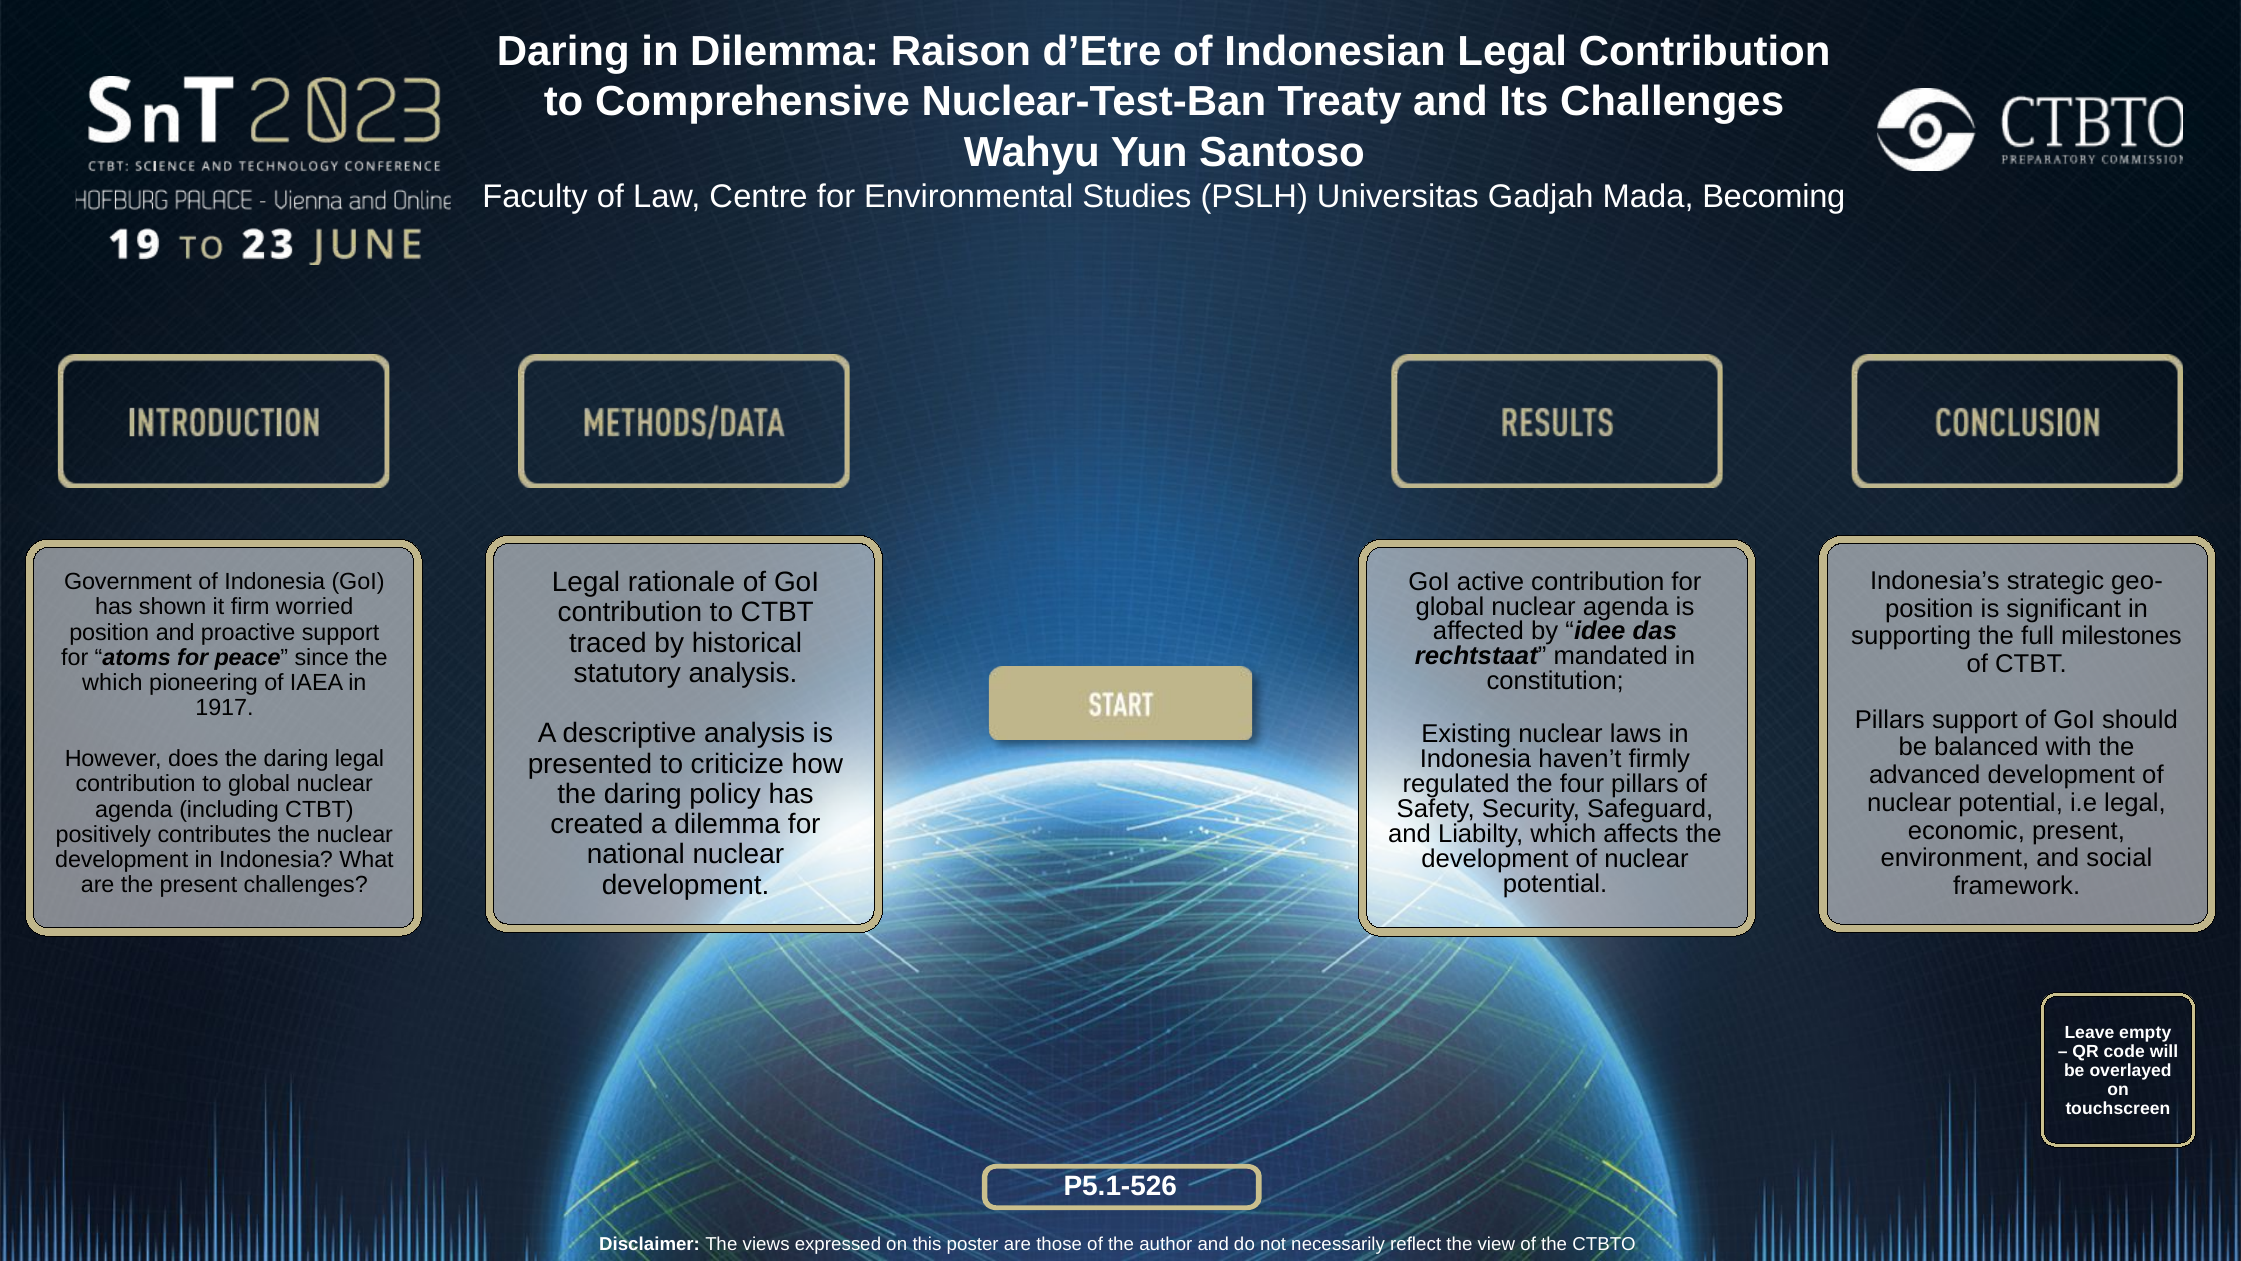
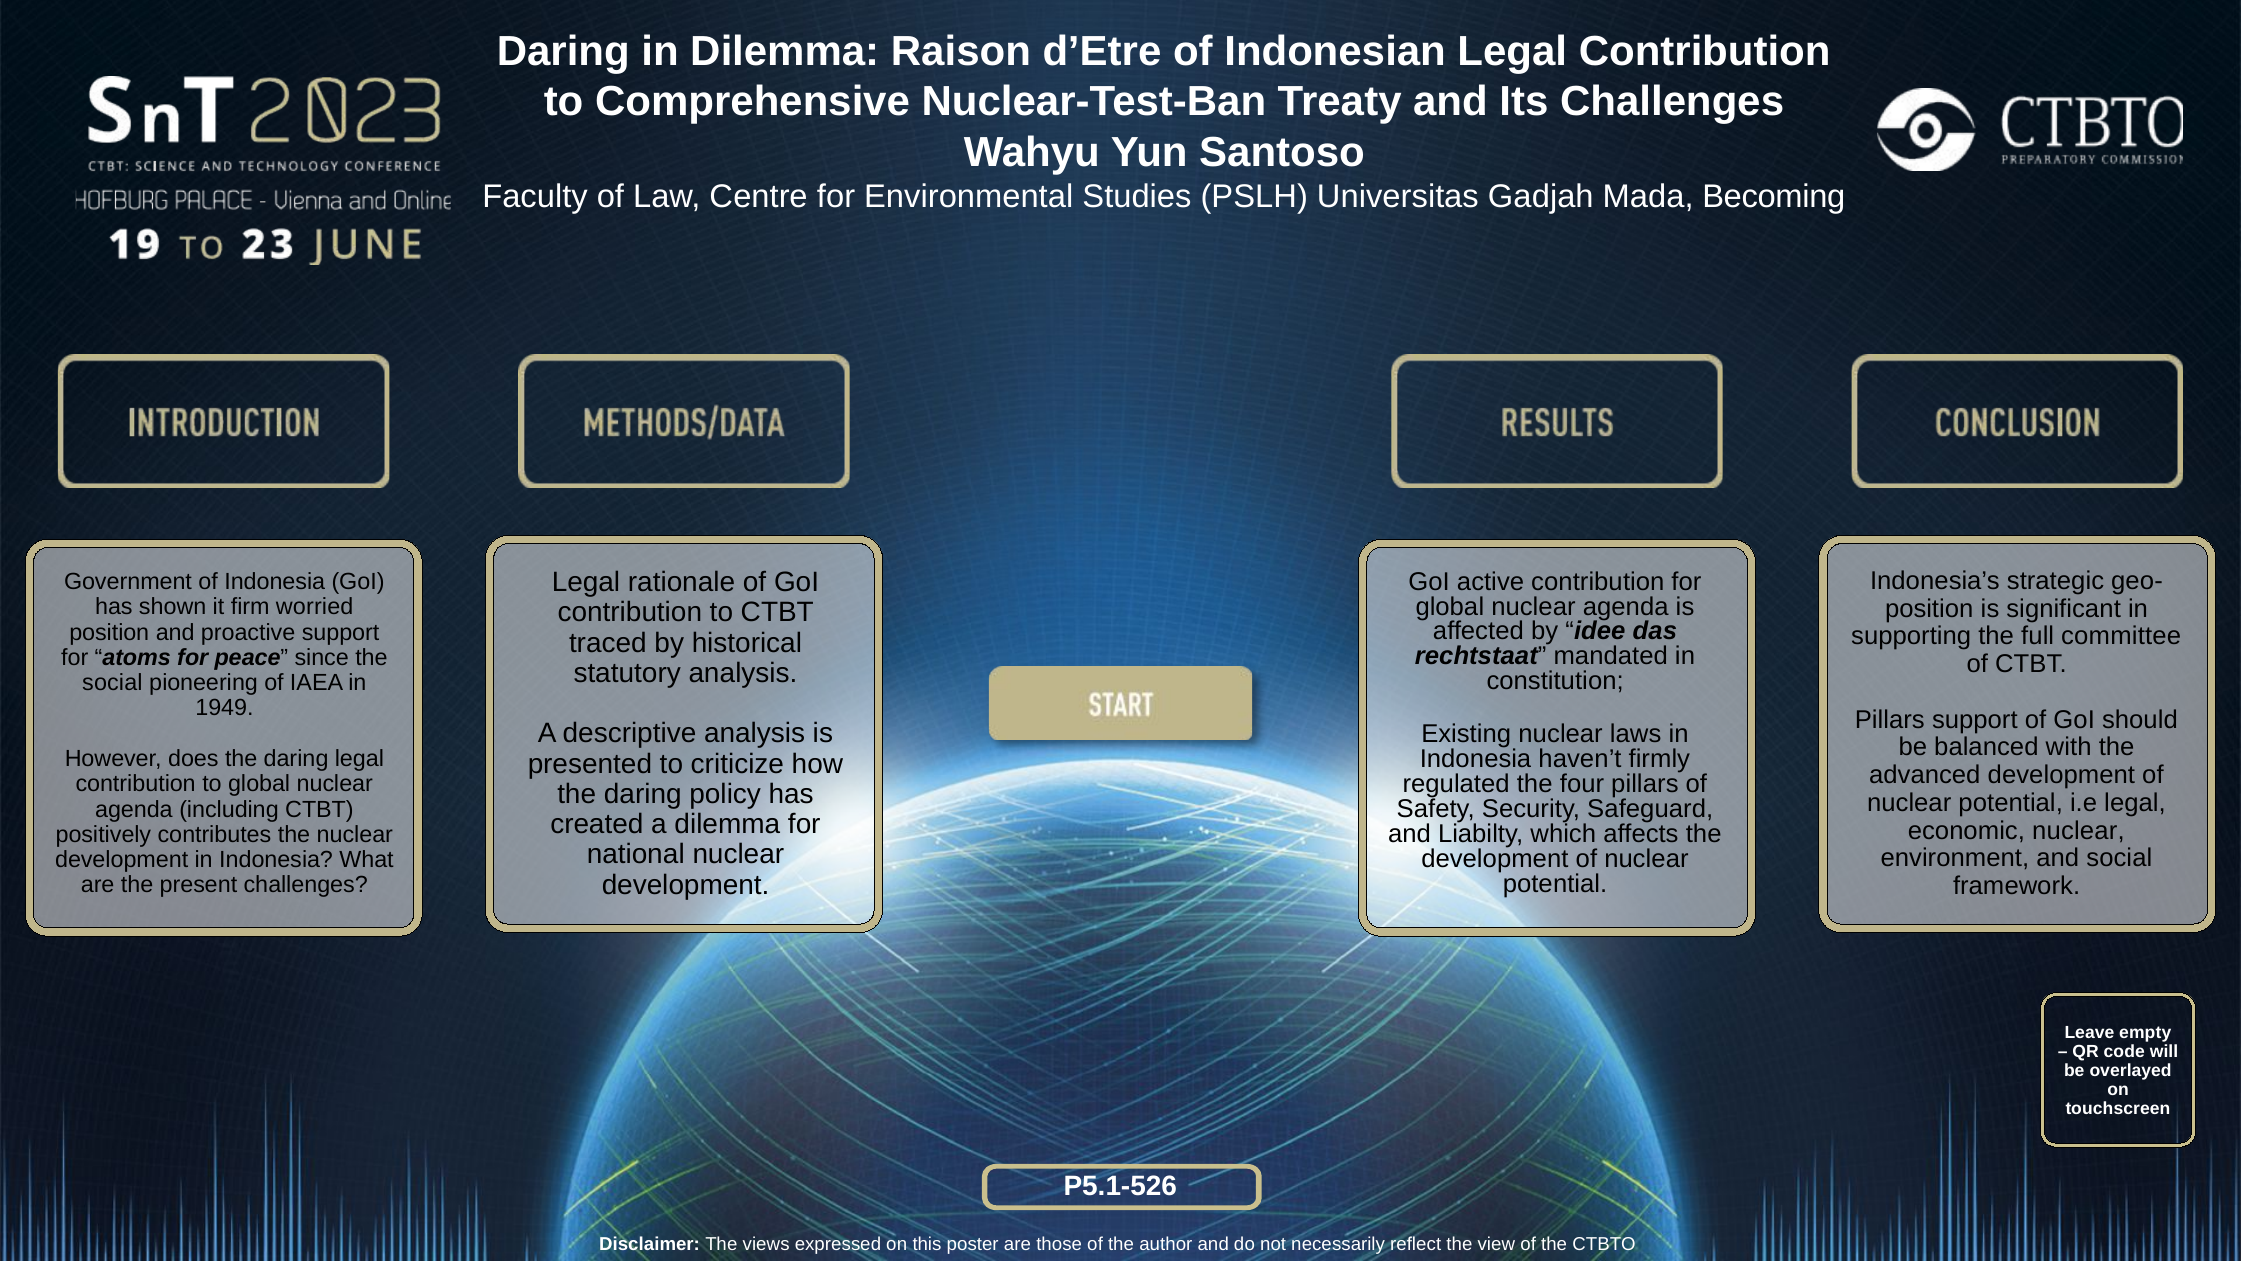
milestones: milestones -> committee
which at (112, 683): which -> social
1917: 1917 -> 1949
economic present: present -> nuclear
